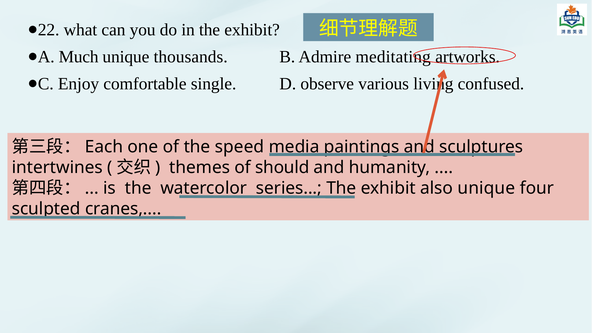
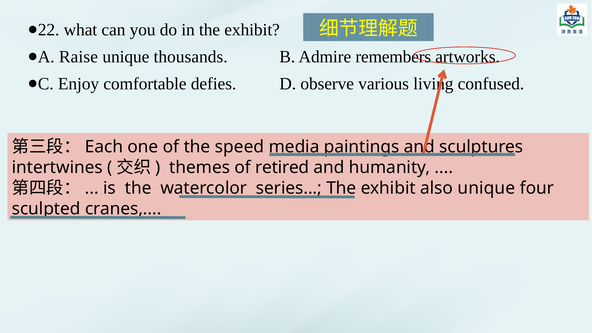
Much: Much -> Raise
meditating: meditating -> remembers
single: single -> defies
should: should -> retired
